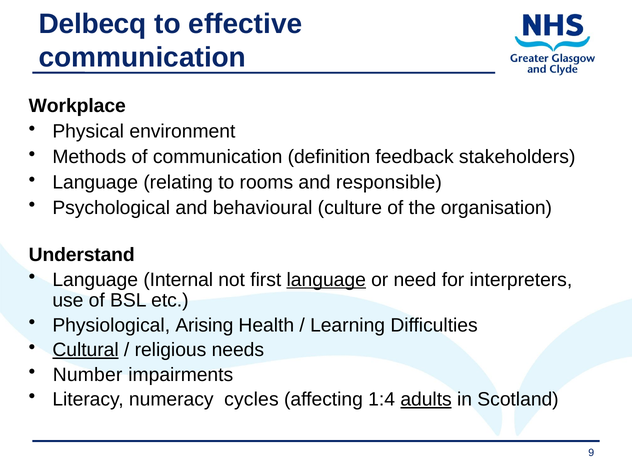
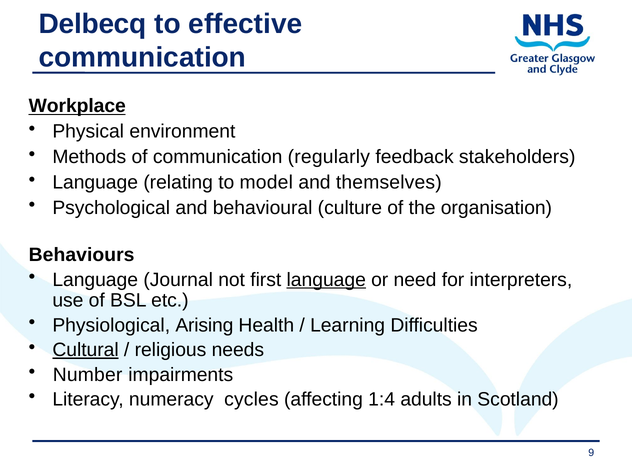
Workplace underline: none -> present
definition: definition -> regularly
rooms: rooms -> model
responsible: responsible -> themselves
Understand: Understand -> Behaviours
Internal: Internal -> Journal
adults underline: present -> none
